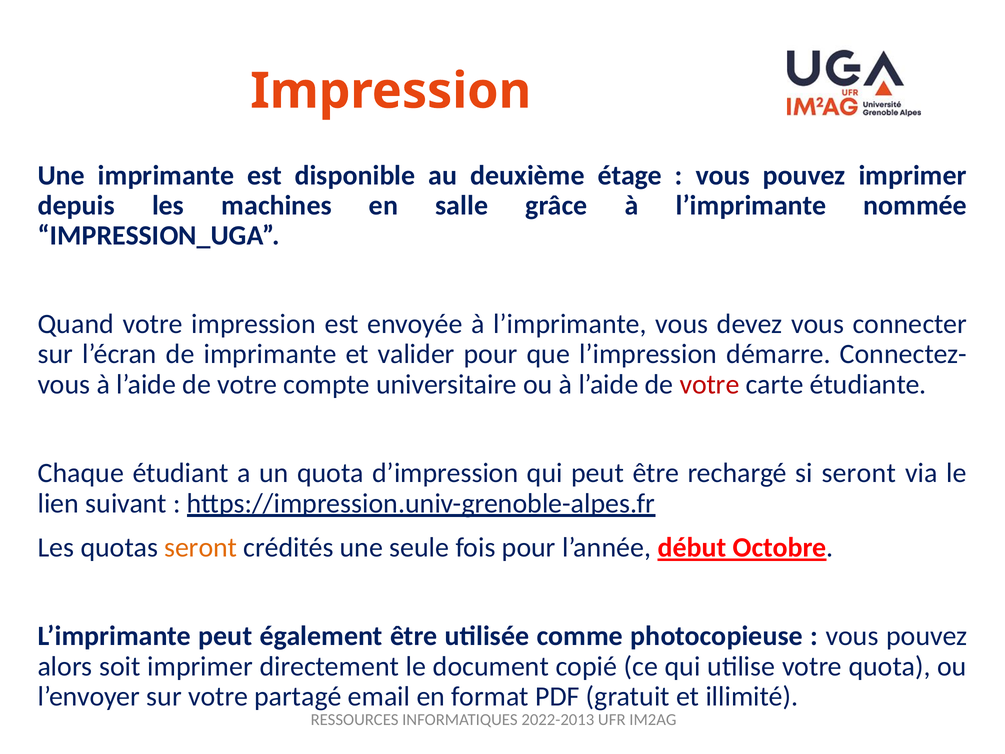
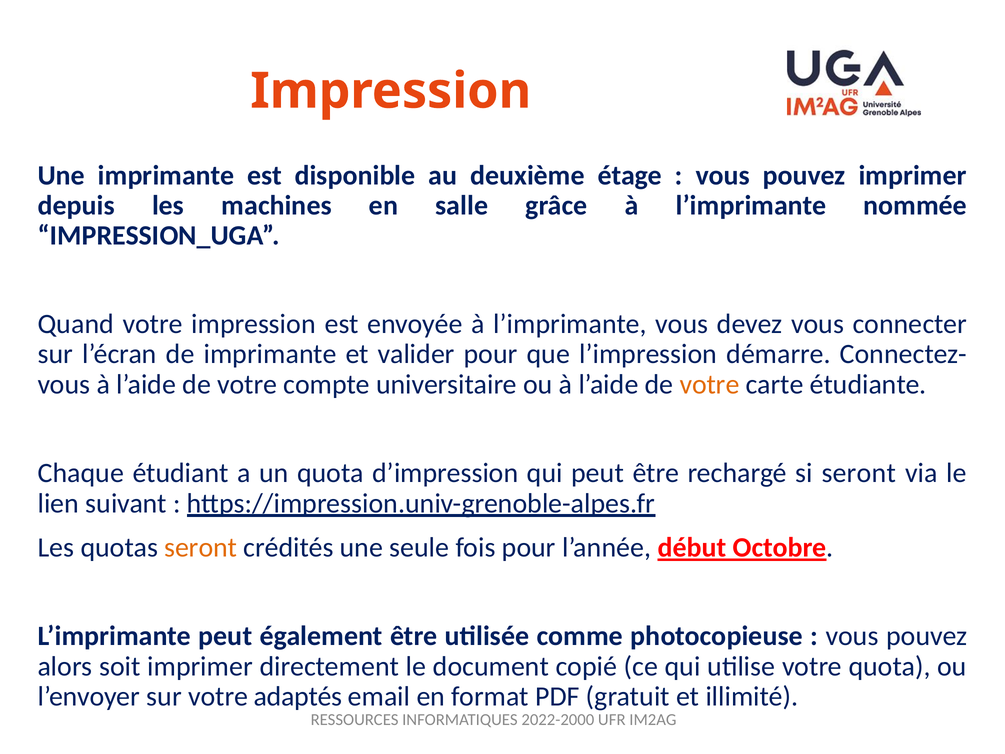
votre at (710, 384) colour: red -> orange
partagé: partagé -> adaptés
2022-2013: 2022-2013 -> 2022-2000
